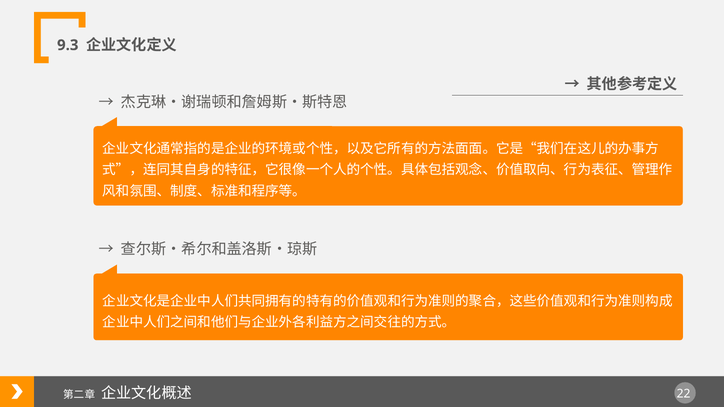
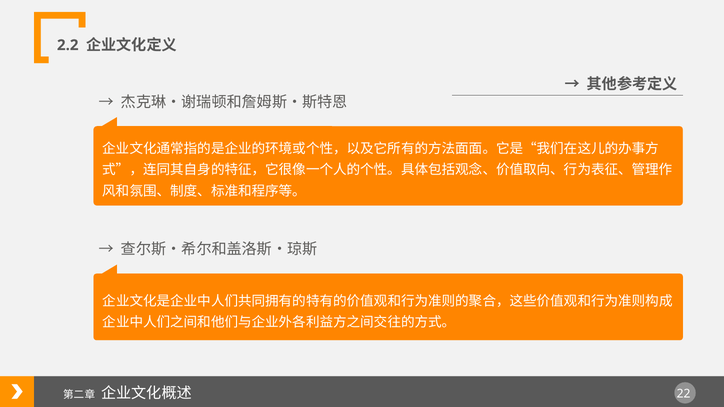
9.3: 9.3 -> 2.2
